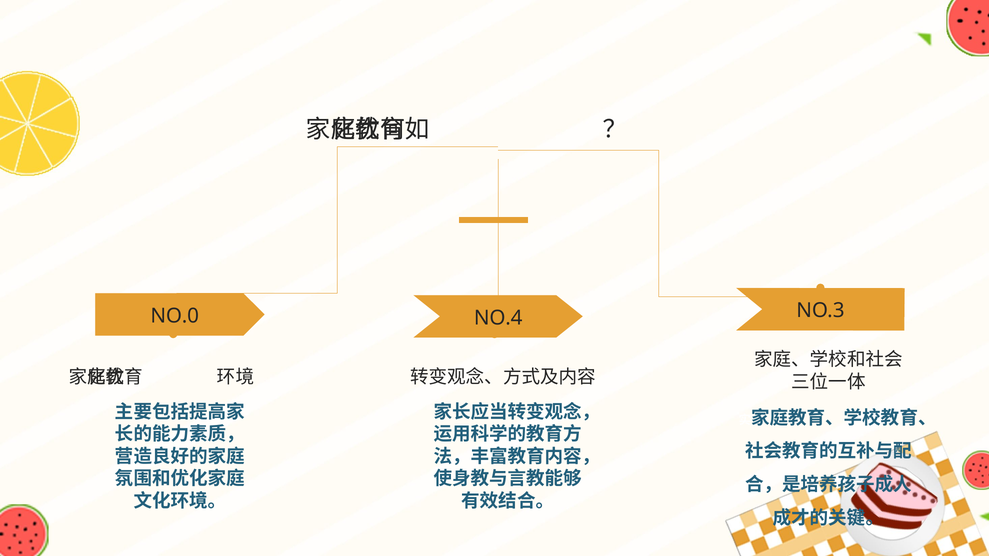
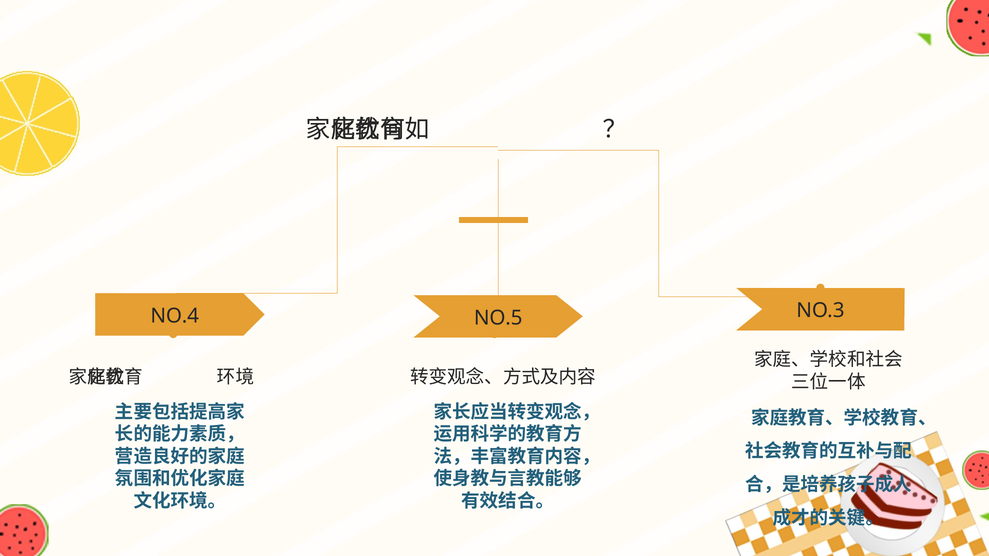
NO.0: NO.0 -> NO.4
NO.4: NO.4 -> NO.5
